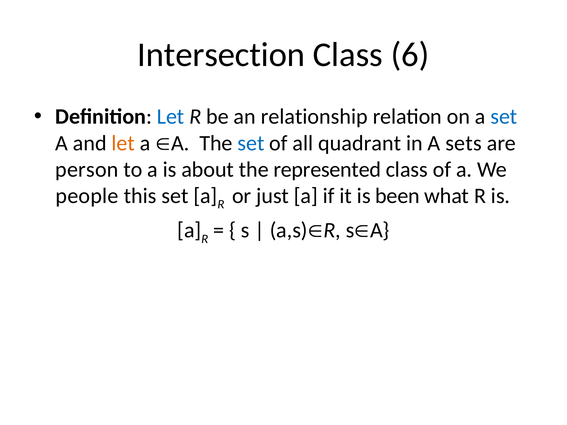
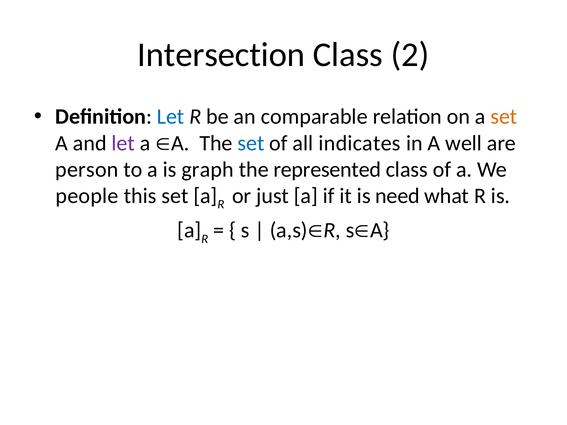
6: 6 -> 2
relationship: relationship -> comparable
set at (504, 117) colour: blue -> orange
let at (123, 143) colour: orange -> purple
quadrant: quadrant -> indicates
sets: sets -> well
about: about -> graph
been: been -> need
